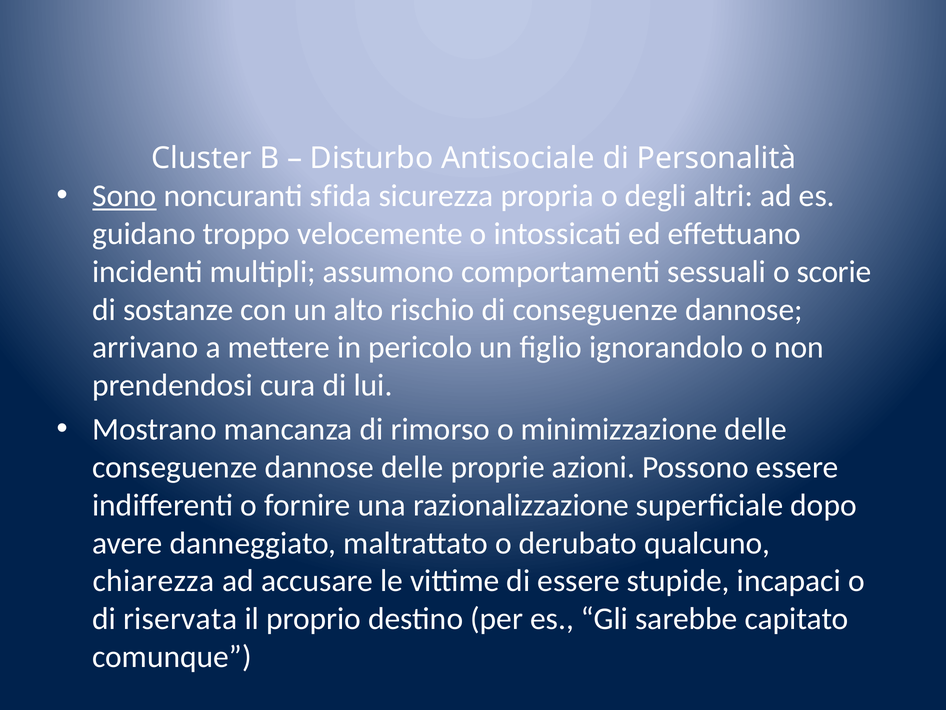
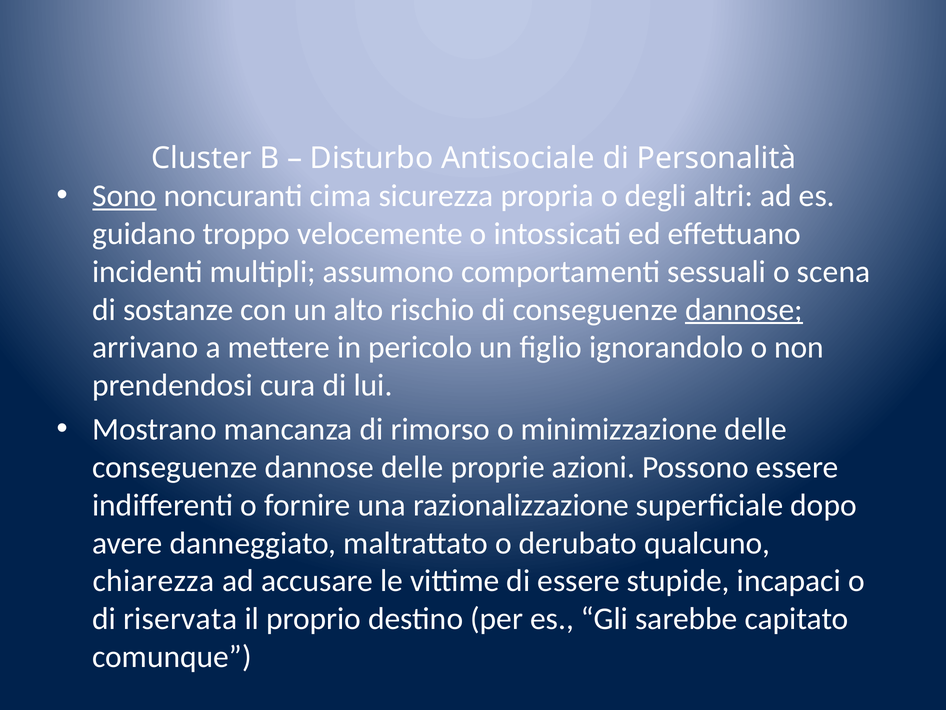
sfida: sfida -> cima
scorie: scorie -> scena
dannose at (744, 309) underline: none -> present
